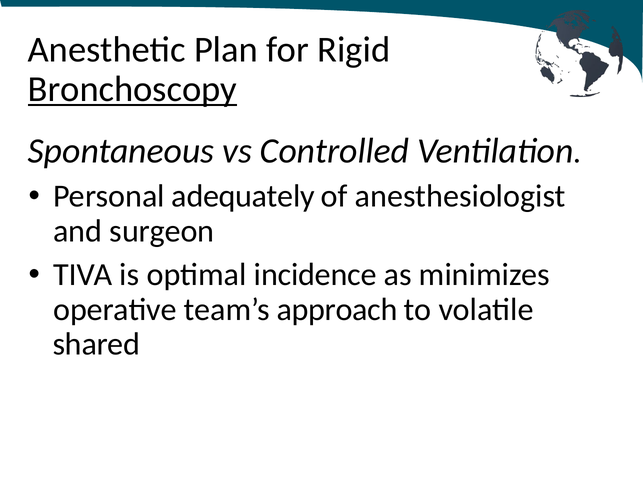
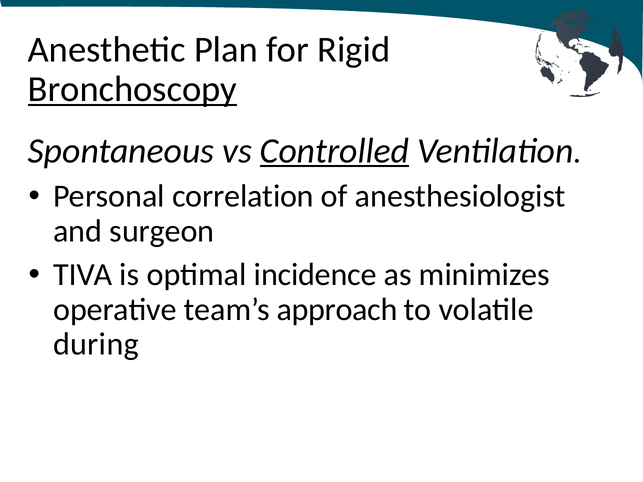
Controlled underline: none -> present
adequately: adequately -> correlation
shared: shared -> during
